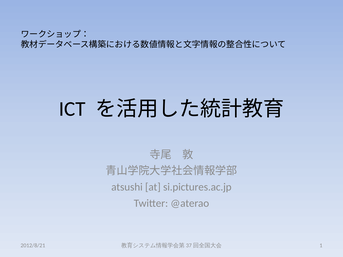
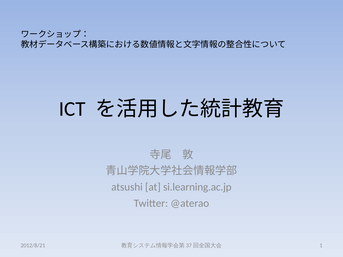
si.pictures.ac.jp: si.pictures.ac.jp -> si.learning.ac.jp
